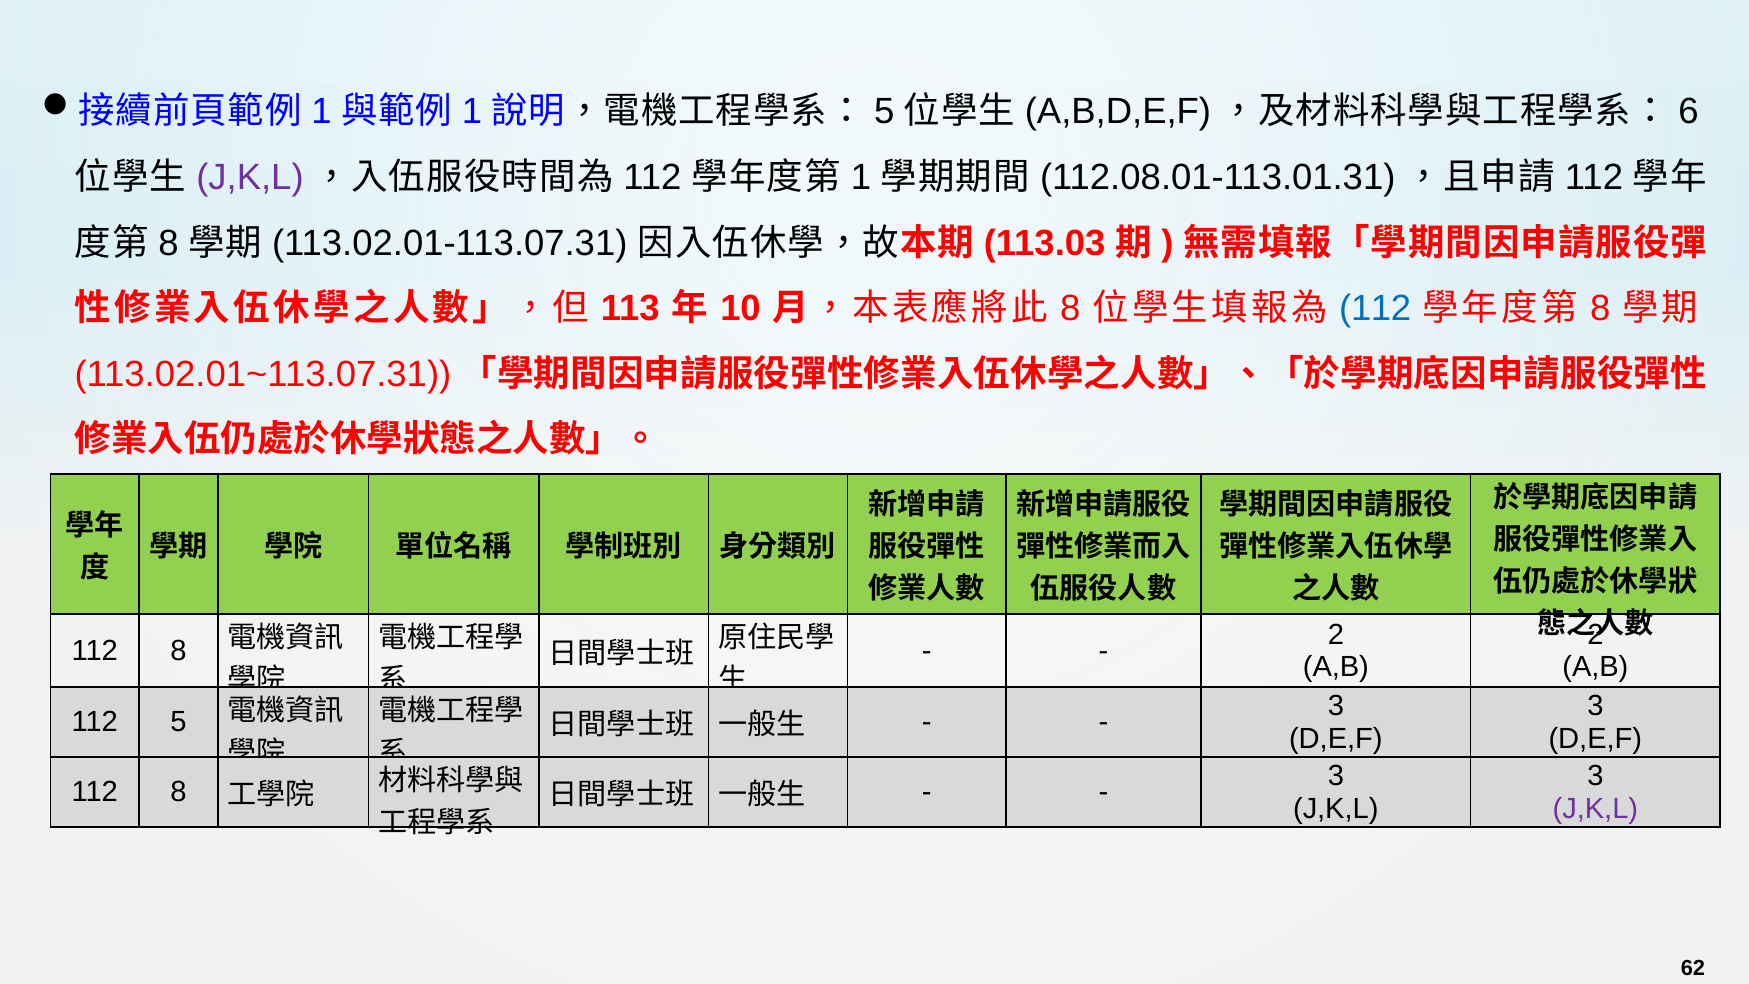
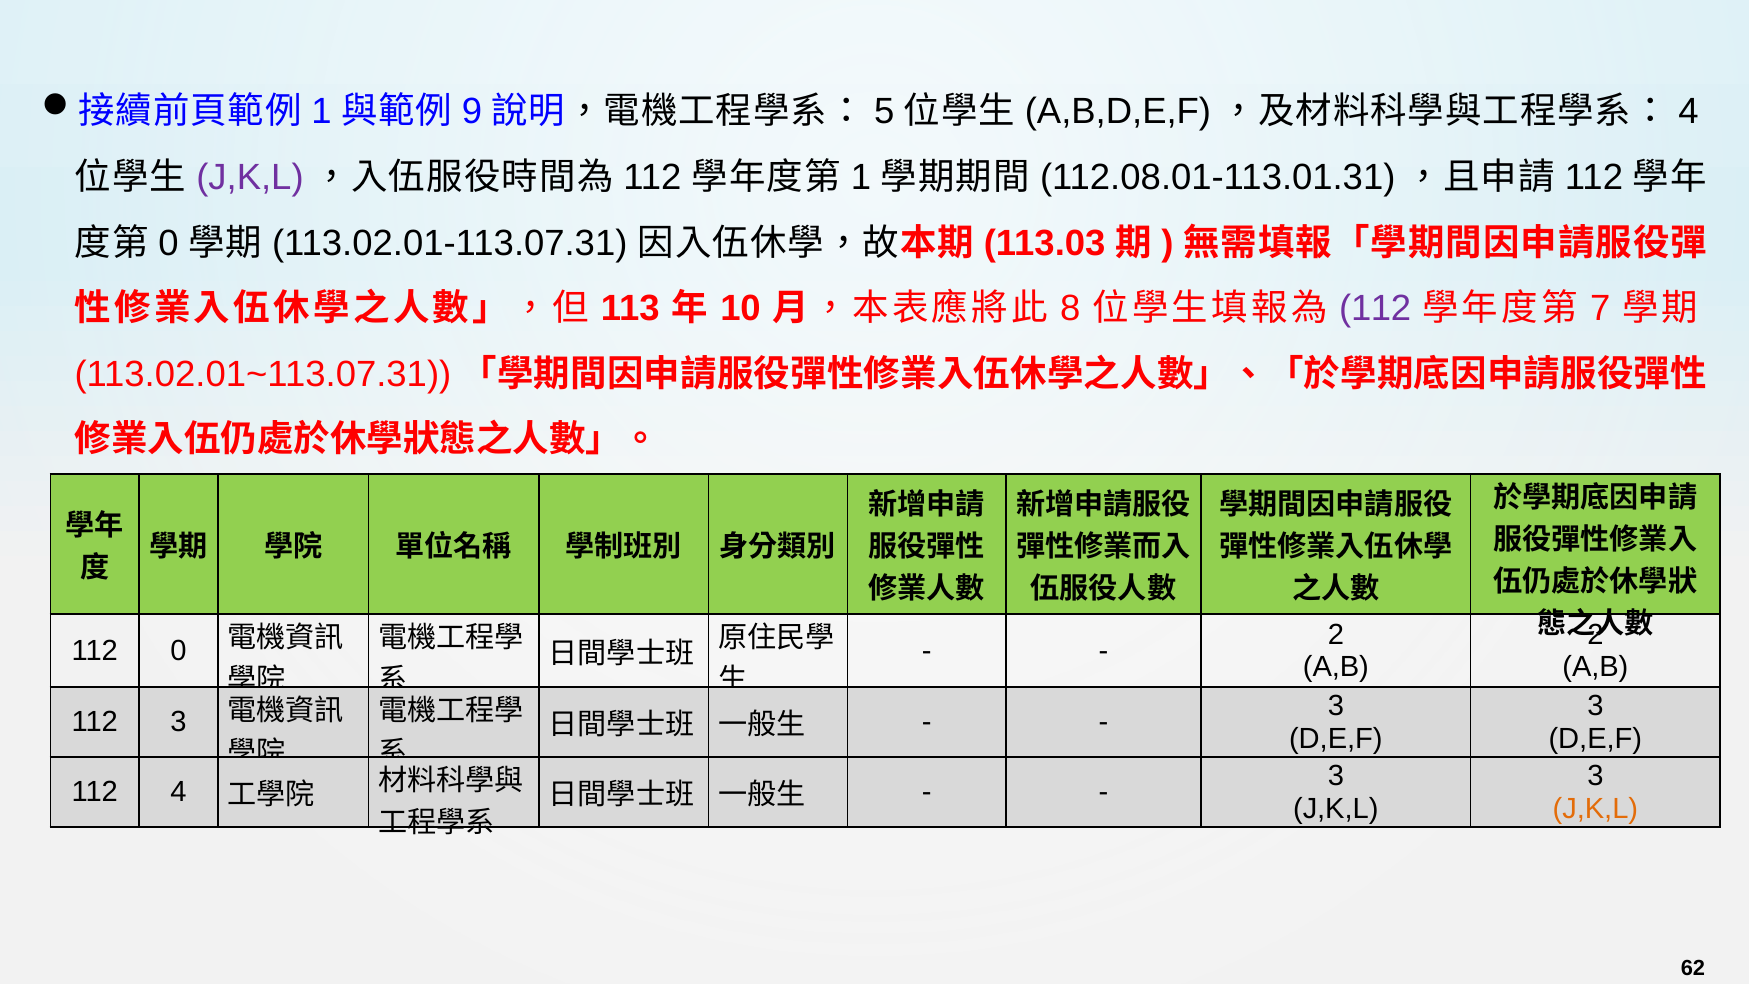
1 at (472, 112): 1 -> 9
6 at (1688, 112): 6 -> 4
8 at (168, 243): 8 -> 0
112 at (1375, 309) colour: blue -> purple
8 at (1600, 309): 8 -> 7
8 at (179, 651): 8 -> 0
112 5: 5 -> 3
8 at (179, 792): 8 -> 4
J,K,L at (1595, 808) colour: purple -> orange
